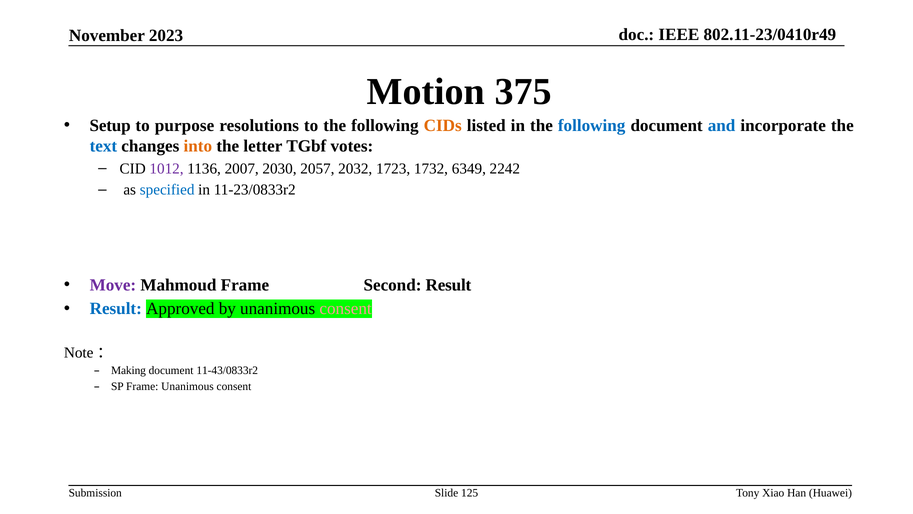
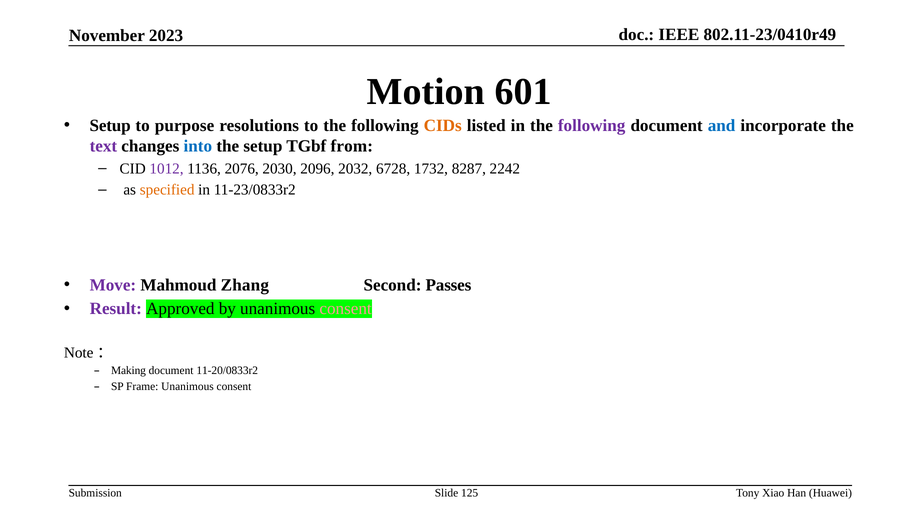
375: 375 -> 601
following at (592, 126) colour: blue -> purple
text colour: blue -> purple
into colour: orange -> blue
the letter: letter -> setup
votes: votes -> from
2007: 2007 -> 2076
2057: 2057 -> 2096
1723: 1723 -> 6728
6349: 6349 -> 8287
specified colour: blue -> orange
Mahmoud Frame: Frame -> Zhang
Second Result: Result -> Passes
Result at (116, 309) colour: blue -> purple
11-43/0833r2: 11-43/0833r2 -> 11-20/0833r2
